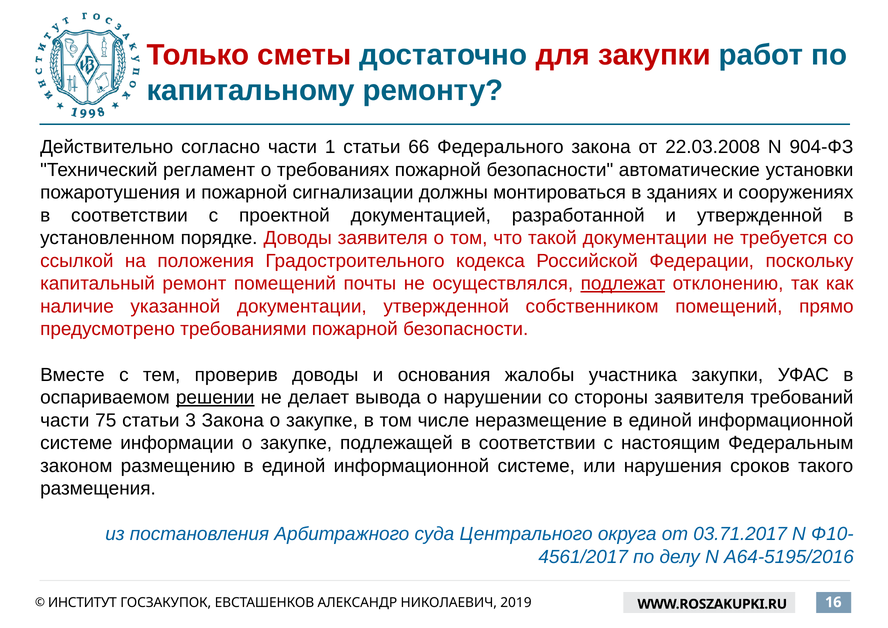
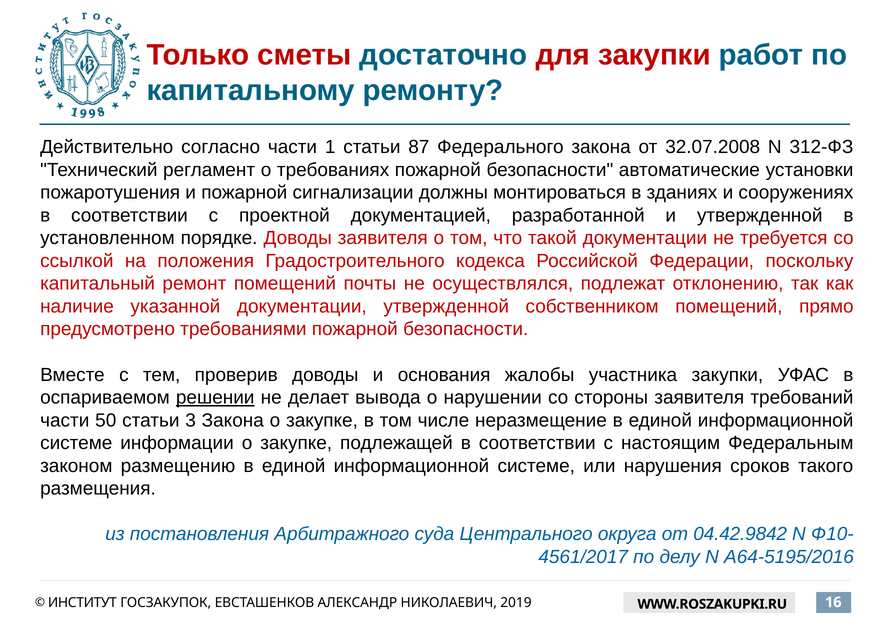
66: 66 -> 87
22.03.2008: 22.03.2008 -> 32.07.2008
904-ФЗ: 904-ФЗ -> 312-ФЗ
подлежат underline: present -> none
75: 75 -> 50
03.71.2017: 03.71.2017 -> 04.42.9842
